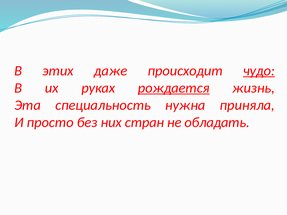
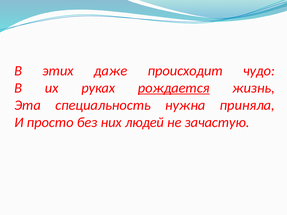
чудо underline: present -> none
стран: стран -> людей
обладать: обладать -> зачастую
